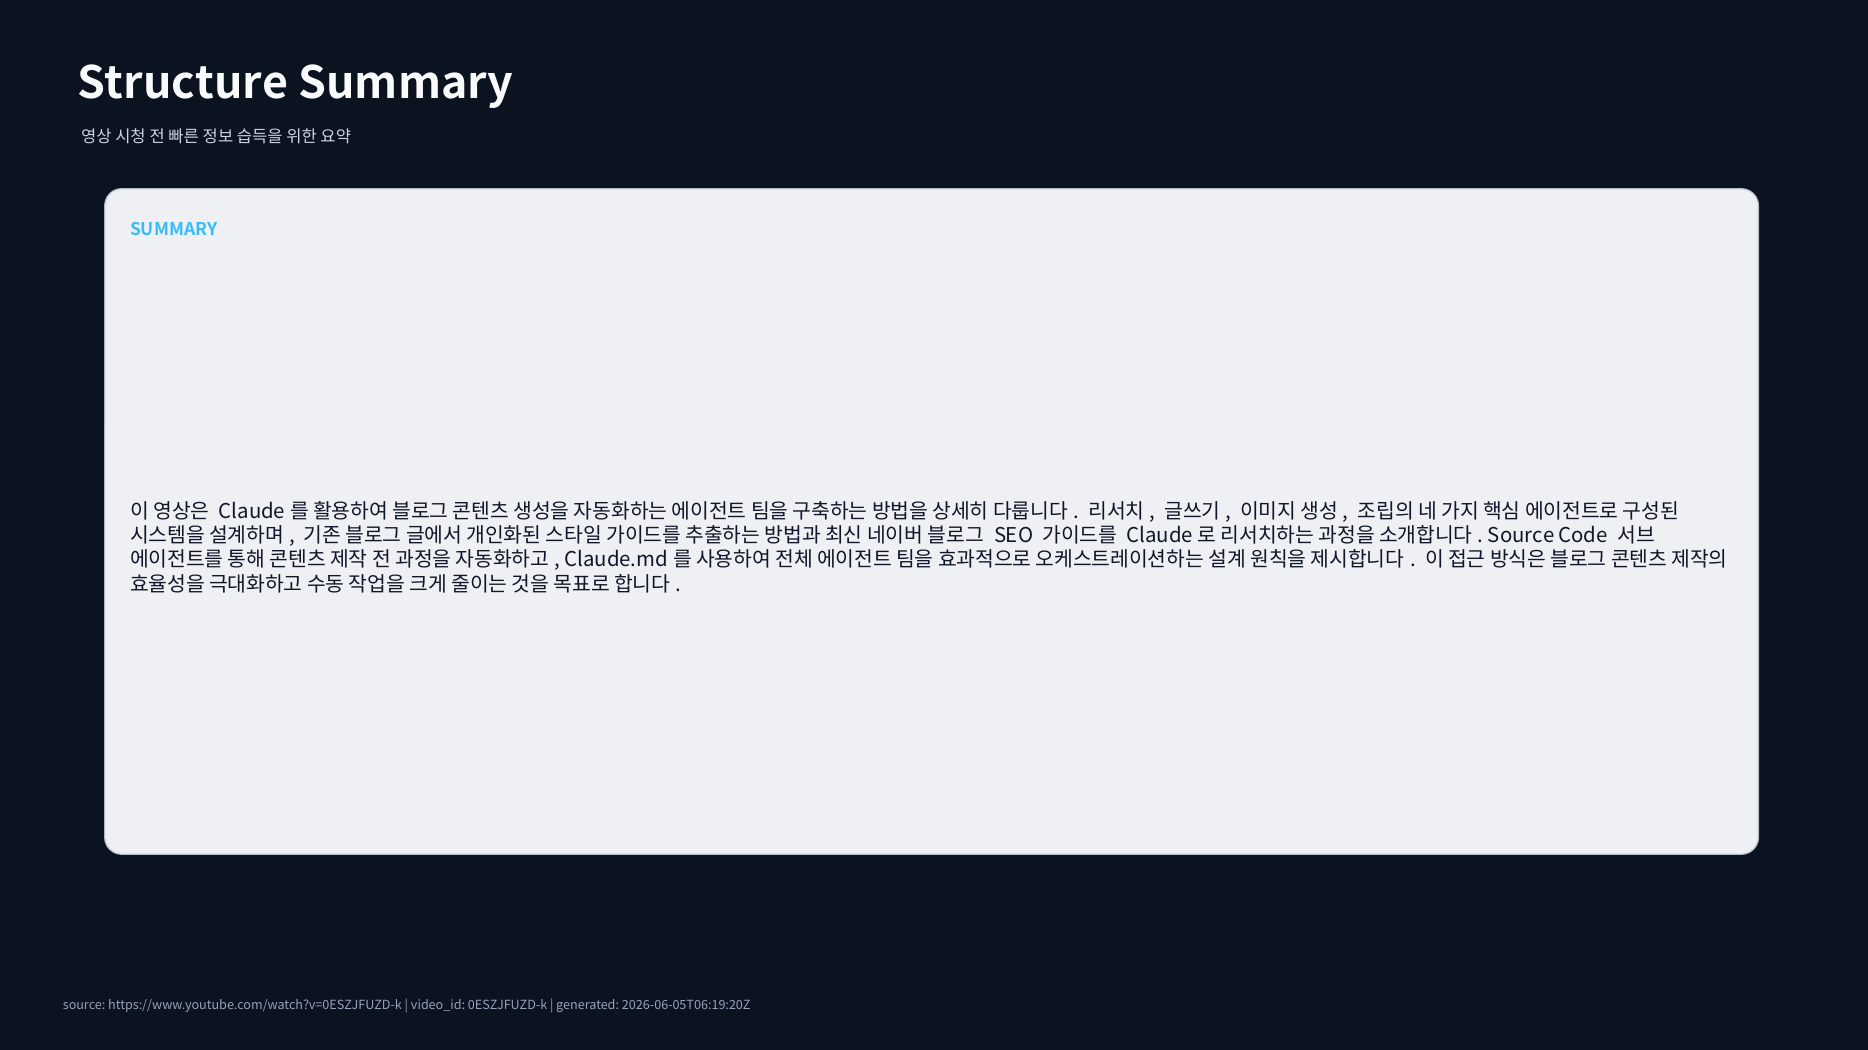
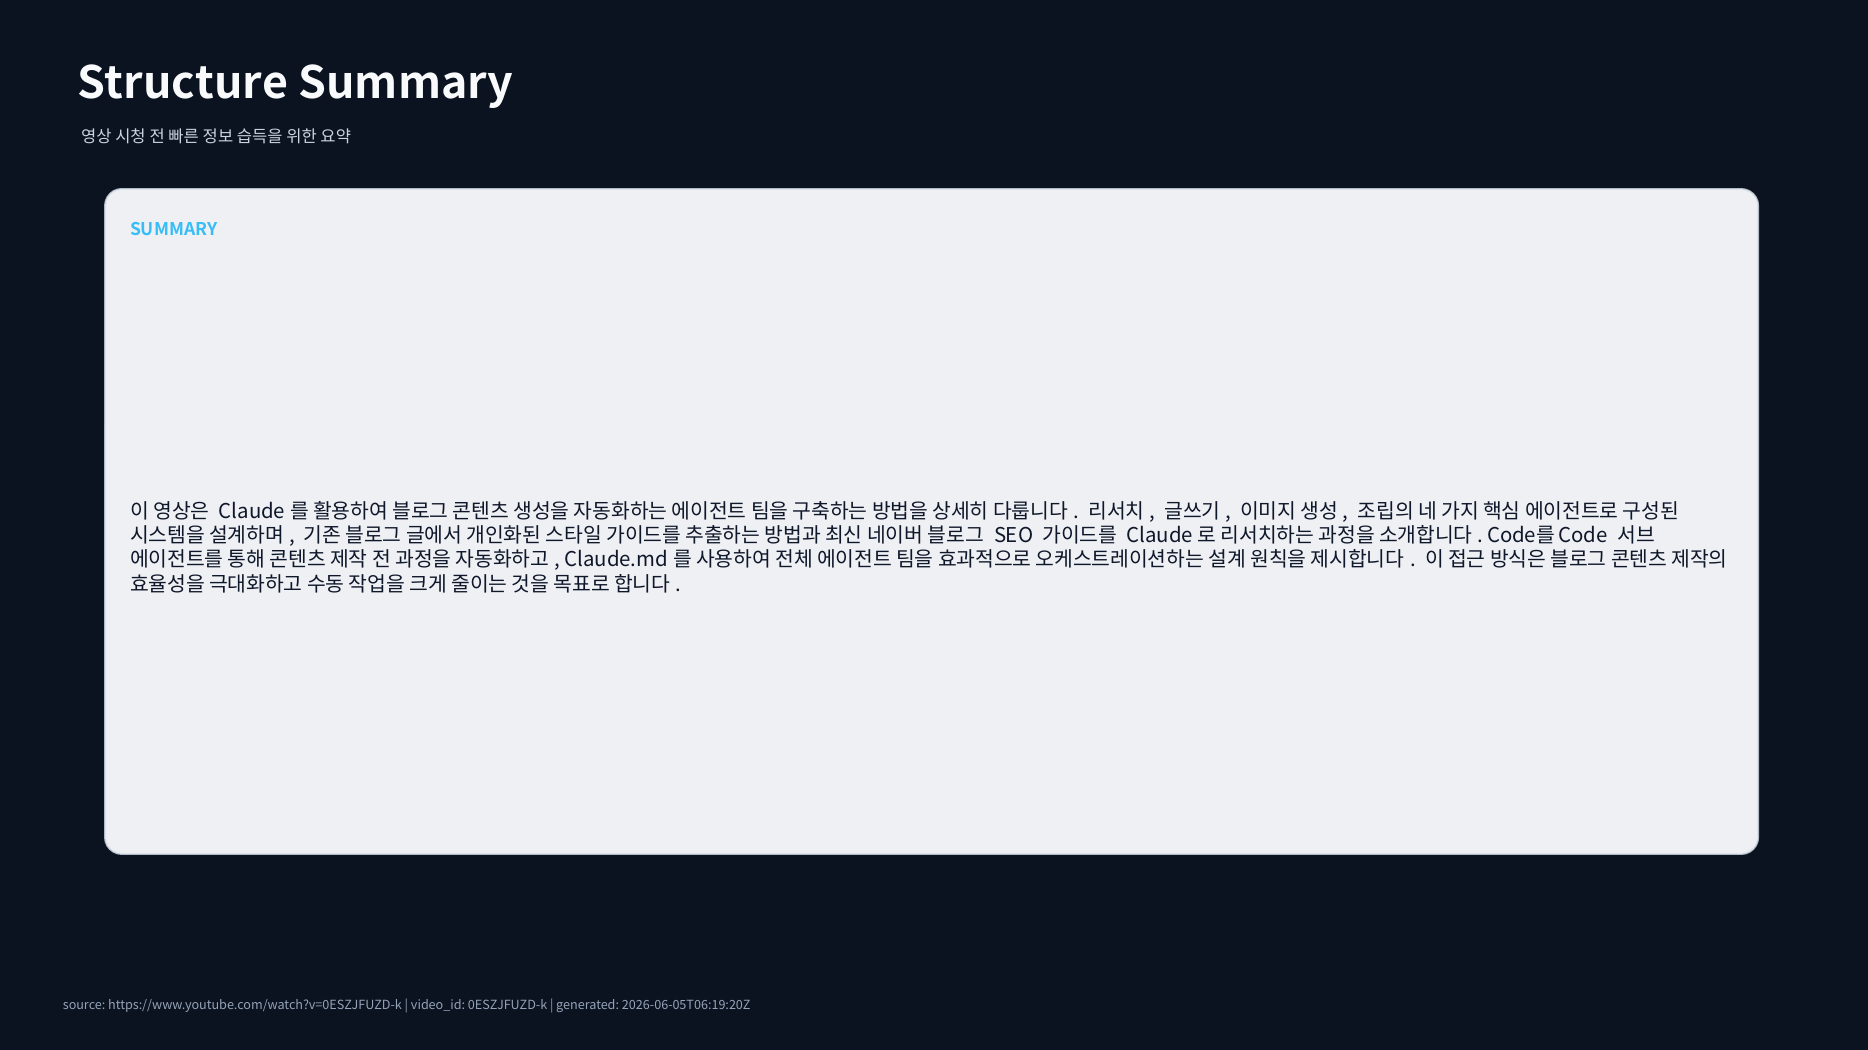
Source at (1521, 536): Source -> Code를
